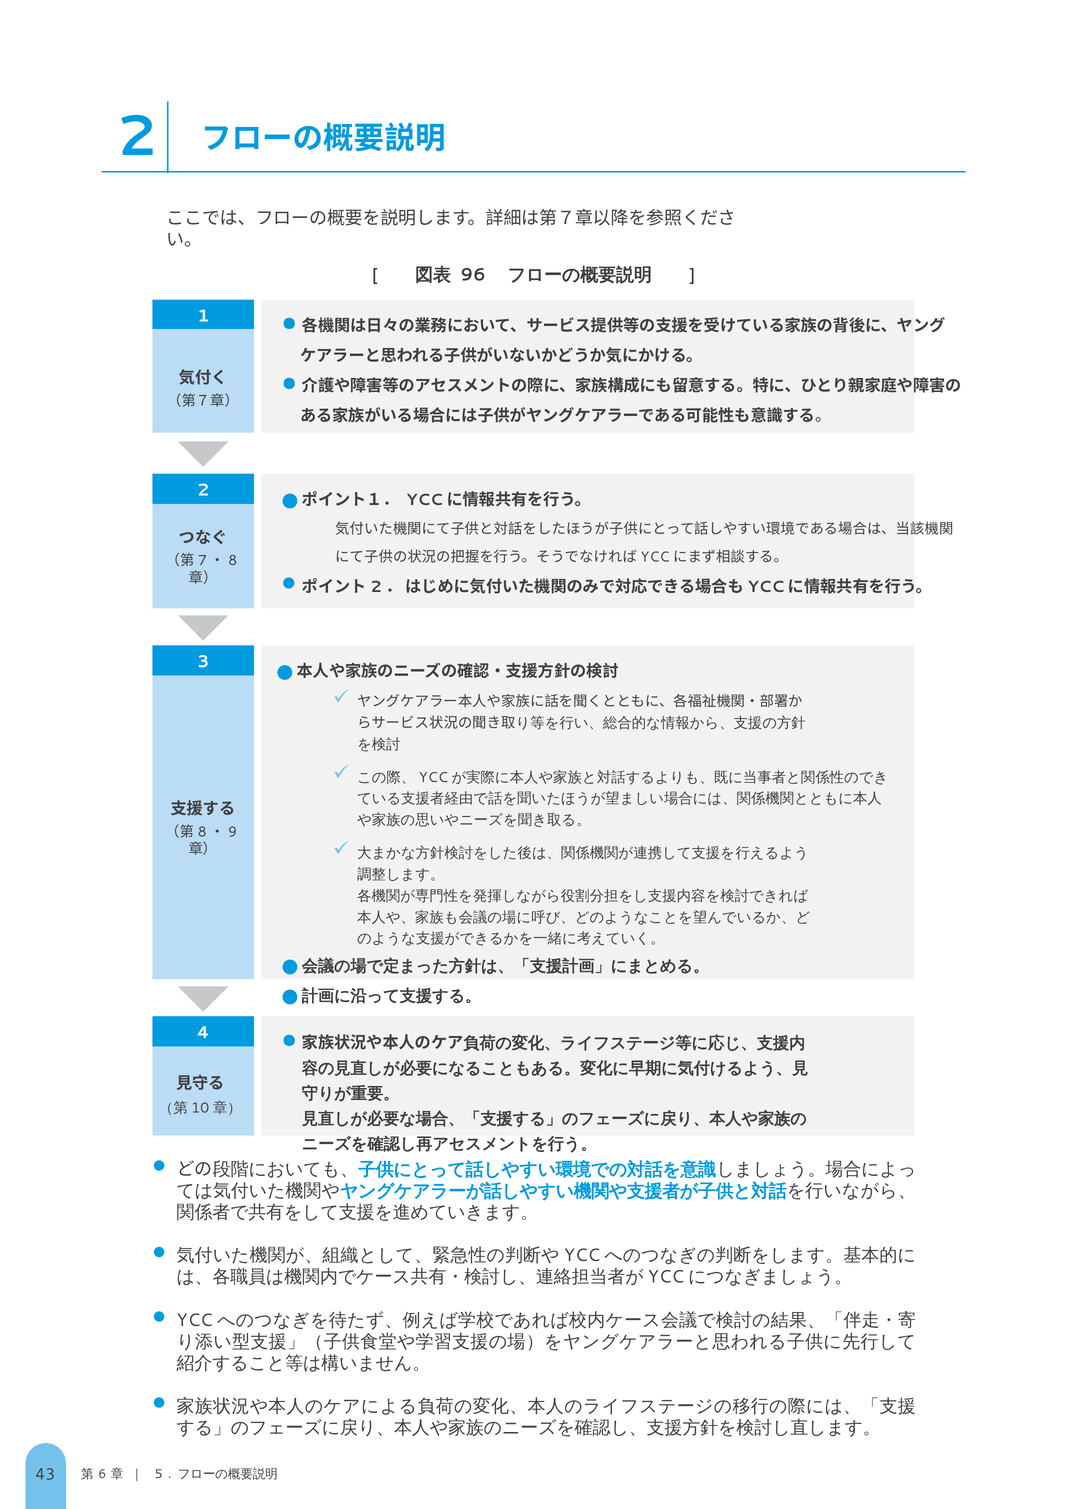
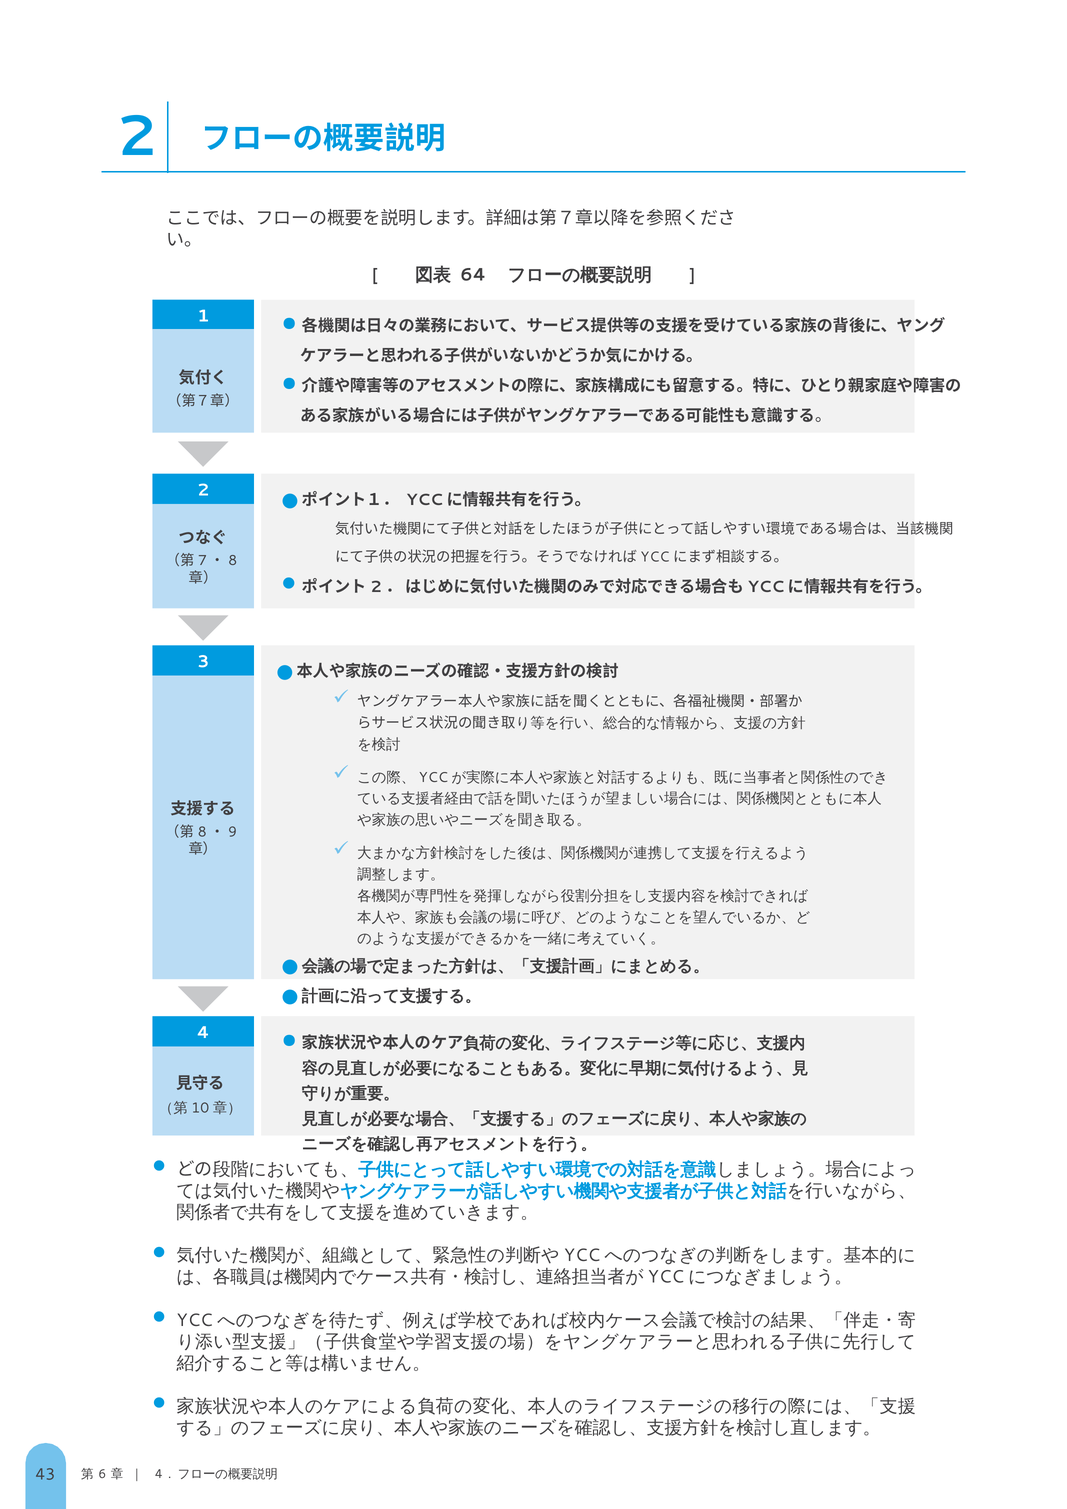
96: 96 -> 64
5 at (159, 1474): 5 -> 4
